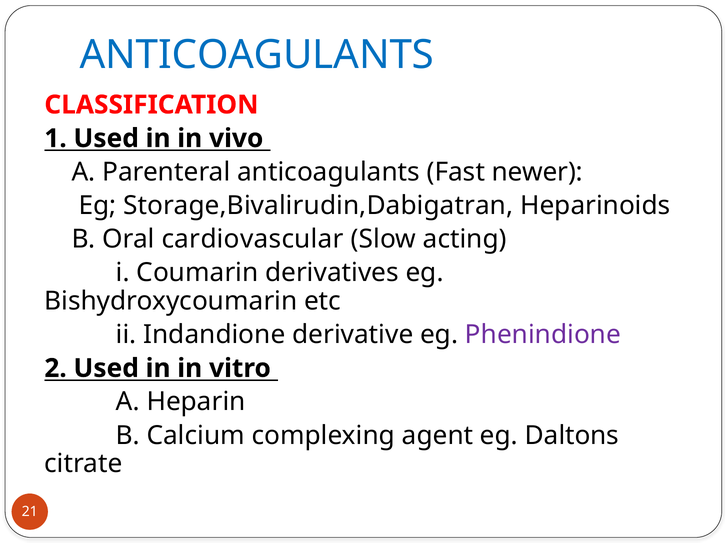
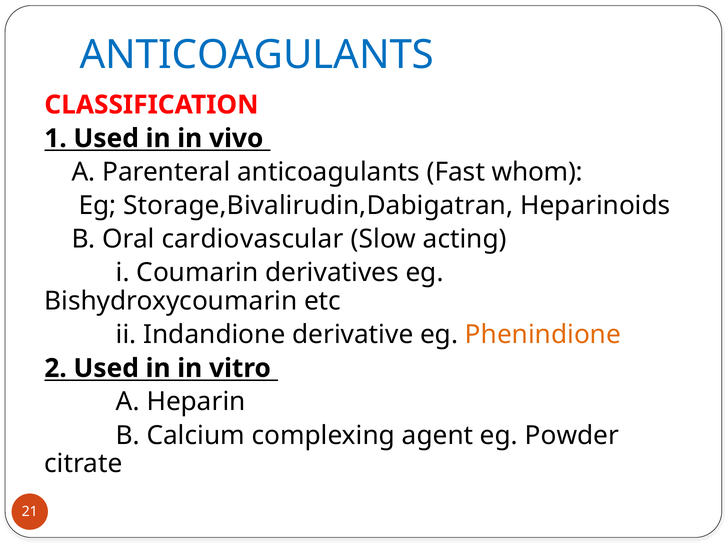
newer: newer -> whom
Phenindione colour: purple -> orange
Daltons: Daltons -> Powder
